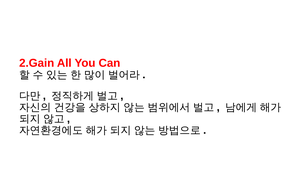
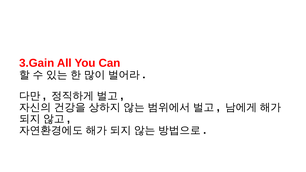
2.Gain: 2.Gain -> 3.Gain
